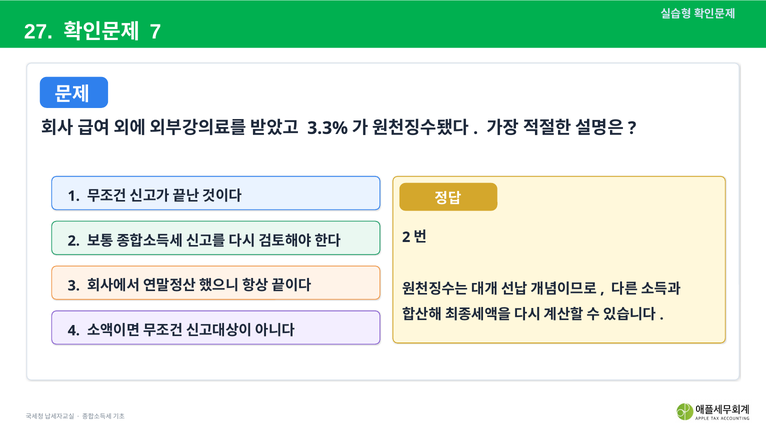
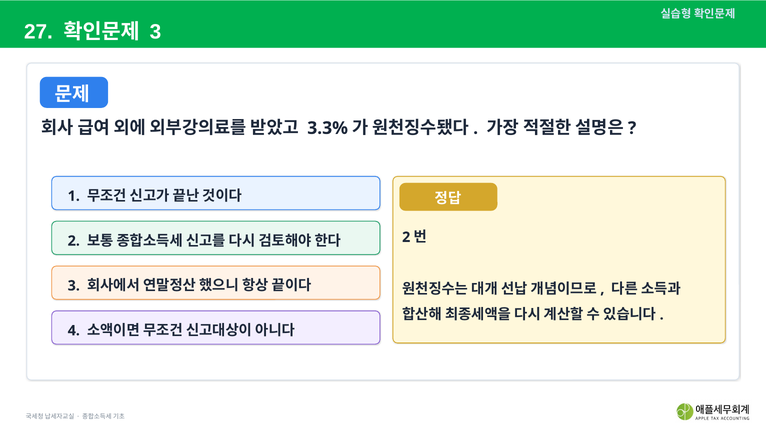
7 at (155, 32): 7 -> 3
